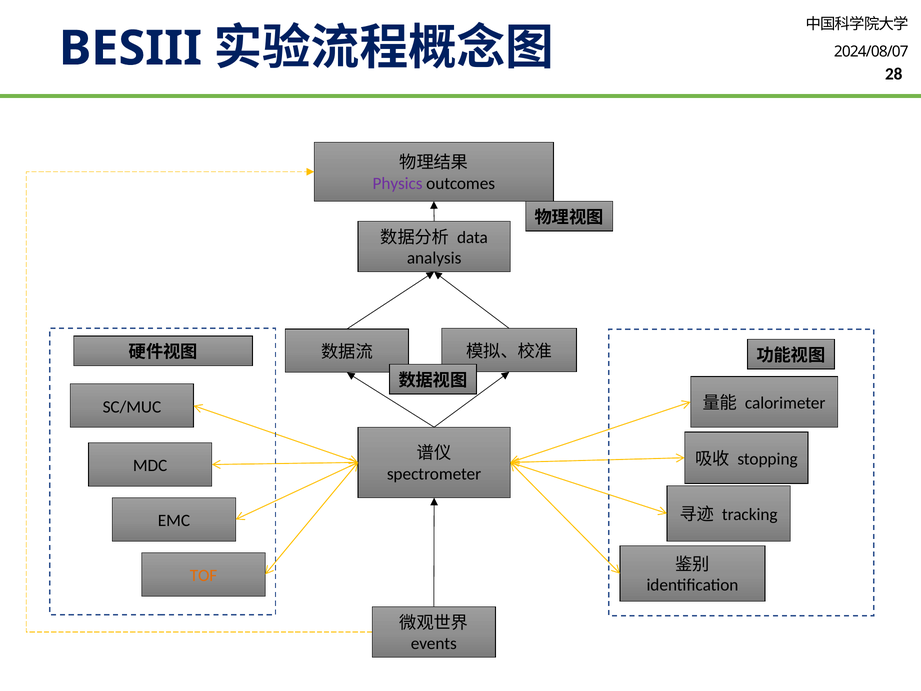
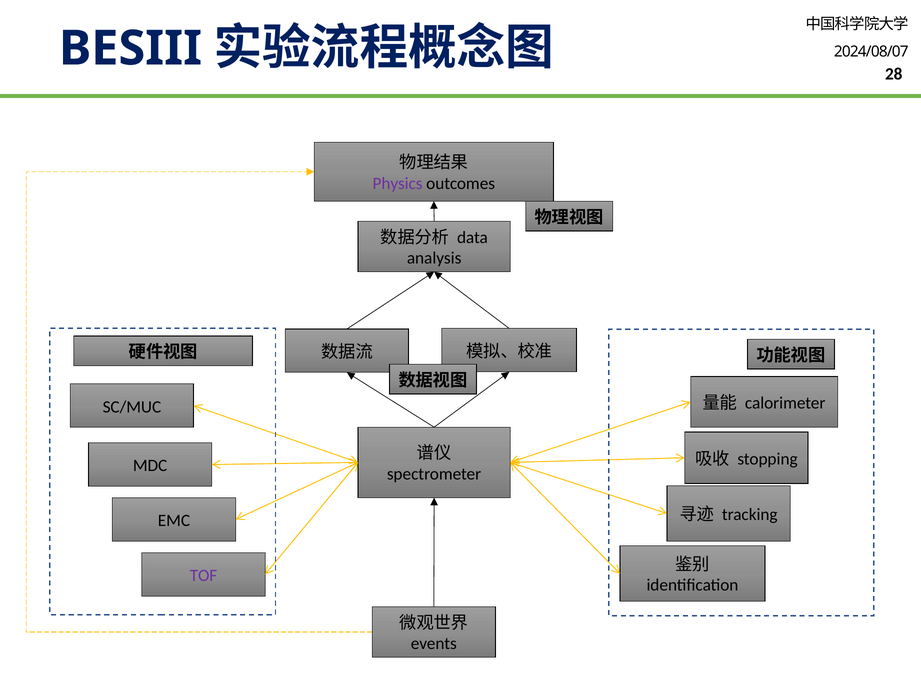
TOF colour: orange -> purple
